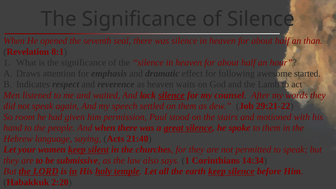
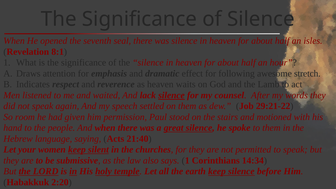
than: than -> isles
started: started -> stretch
